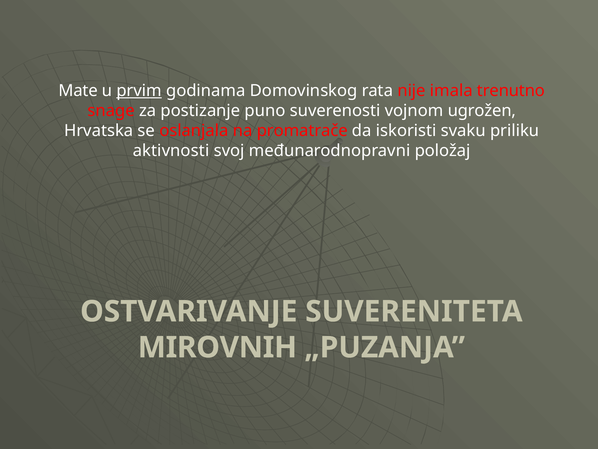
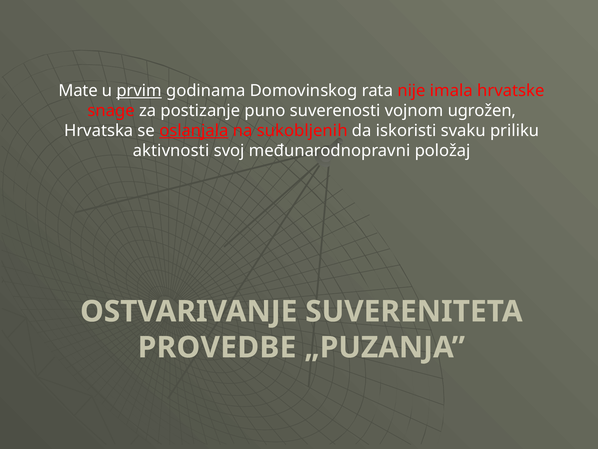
trenutno: trenutno -> hrvatske
oslanjala underline: none -> present
promatrače: promatrače -> sukobljenih
MIROVNIH: MIROVNIH -> PROVEDBE
